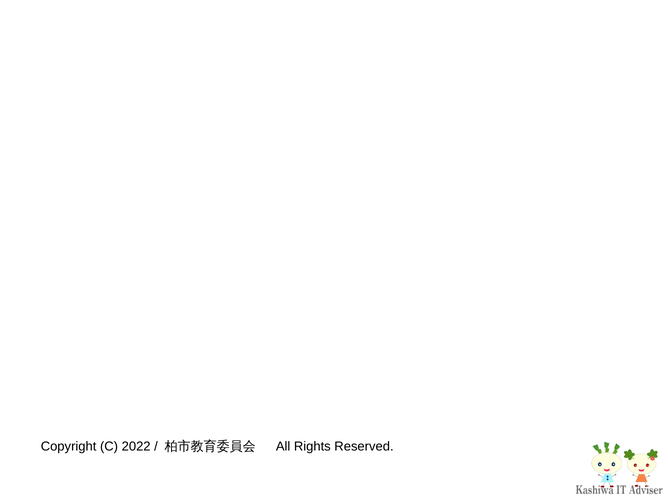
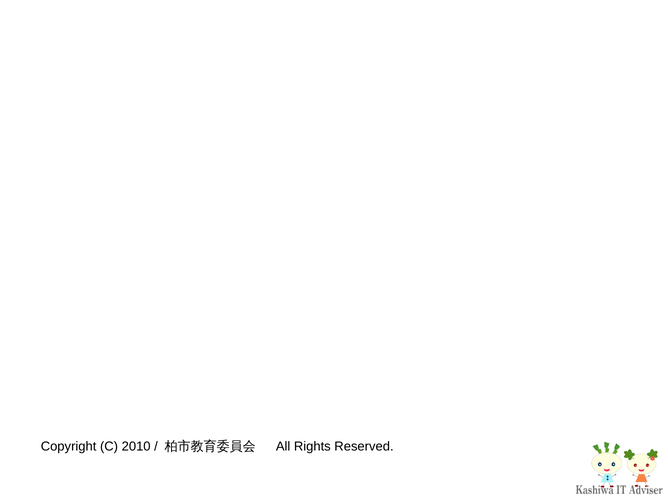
2022: 2022 -> 2010
